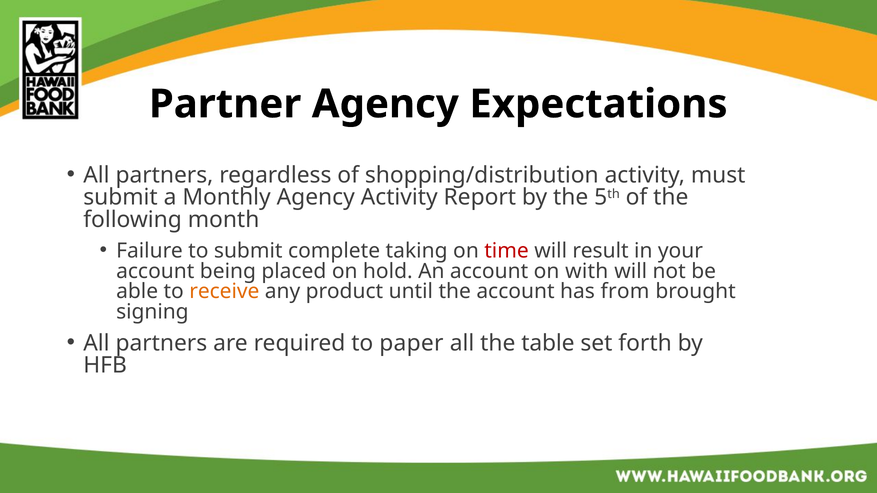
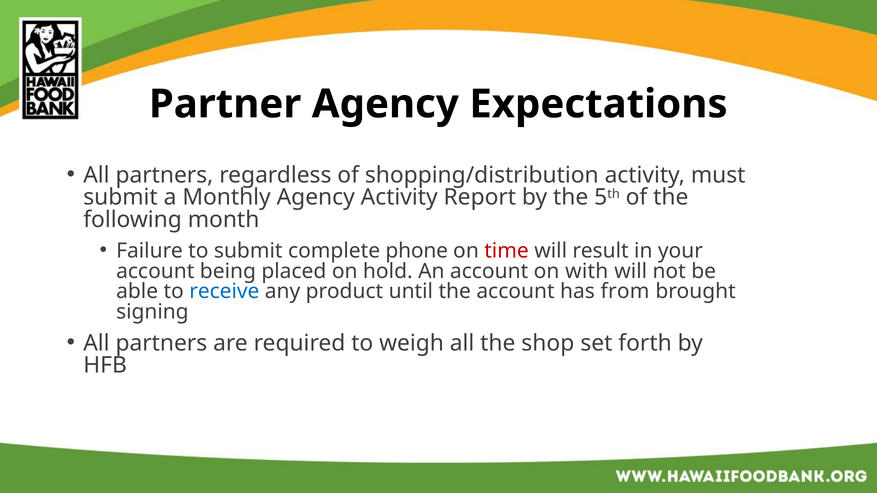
taking: taking -> phone
receive colour: orange -> blue
paper: paper -> weigh
table: table -> shop
